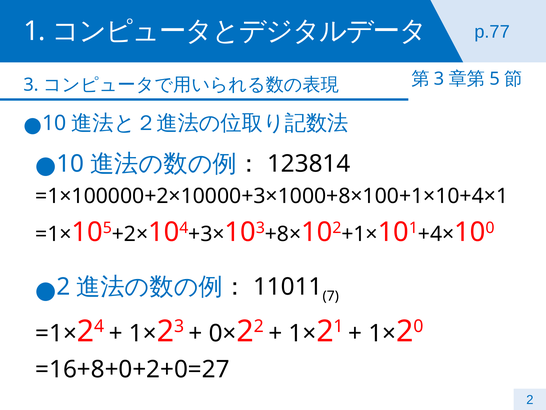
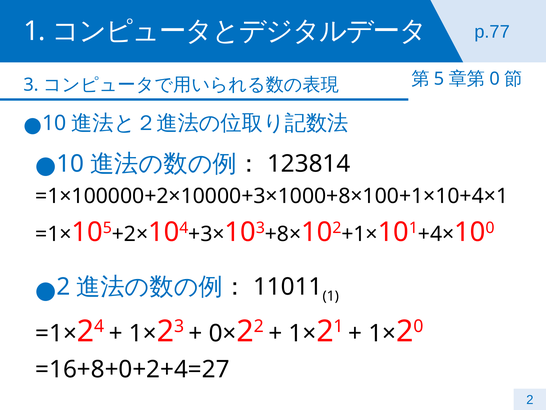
3 at (439, 79): 3 -> 5
5: 5 -> 0
7 at (331, 296): 7 -> 1
=16+8+0+2+0=27: =16+8+0+2+0=27 -> =16+8+0+2+4=27
